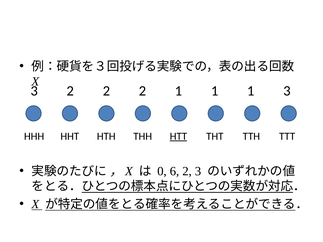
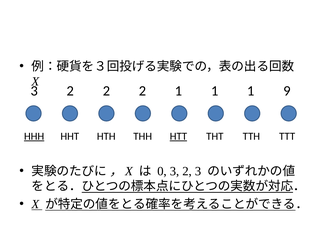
3 3: 3 -> 9
HHH underline: none -> present
0 6: 6 -> 3
